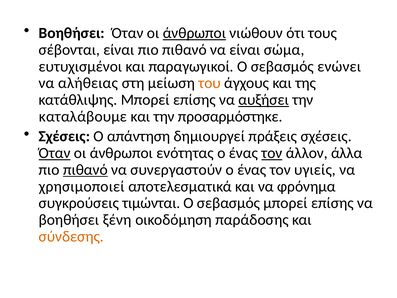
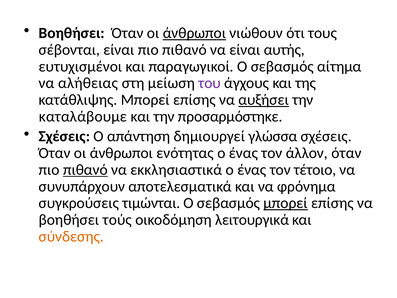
σώμα: σώμα -> αυτής
ενώνει: ενώνει -> αίτημα
του colour: orange -> purple
πράξεις: πράξεις -> γλώσσα
Όταν at (55, 153) underline: present -> none
τον at (272, 153) underline: present -> none
άλλον άλλα: άλλα -> όταν
συνεργαστούν: συνεργαστούν -> εκκλησιαστικά
υγιείς: υγιείς -> τέτοιο
χρησιμοποιεί: χρησιμοποιεί -> συνυπάρχουν
μπορεί at (286, 203) underline: none -> present
ξένη: ξένη -> τούς
παράδοσης: παράδοσης -> λειτουργικά
